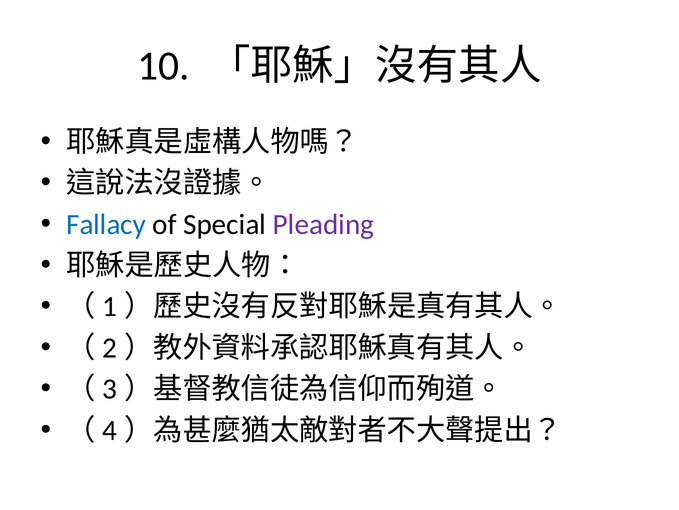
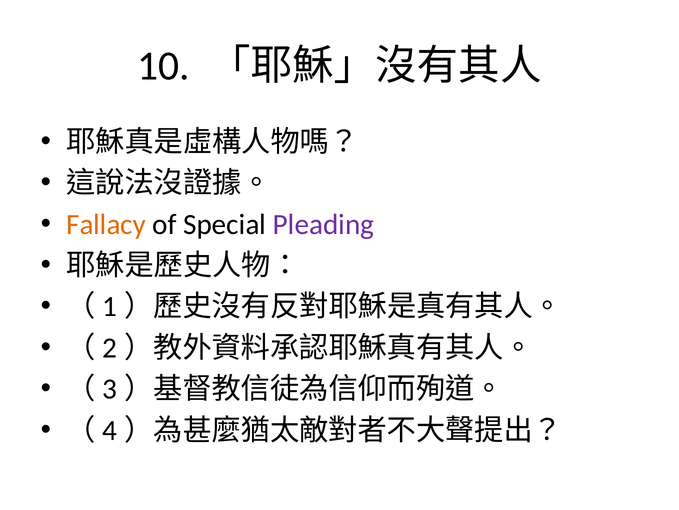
Fallacy colour: blue -> orange
